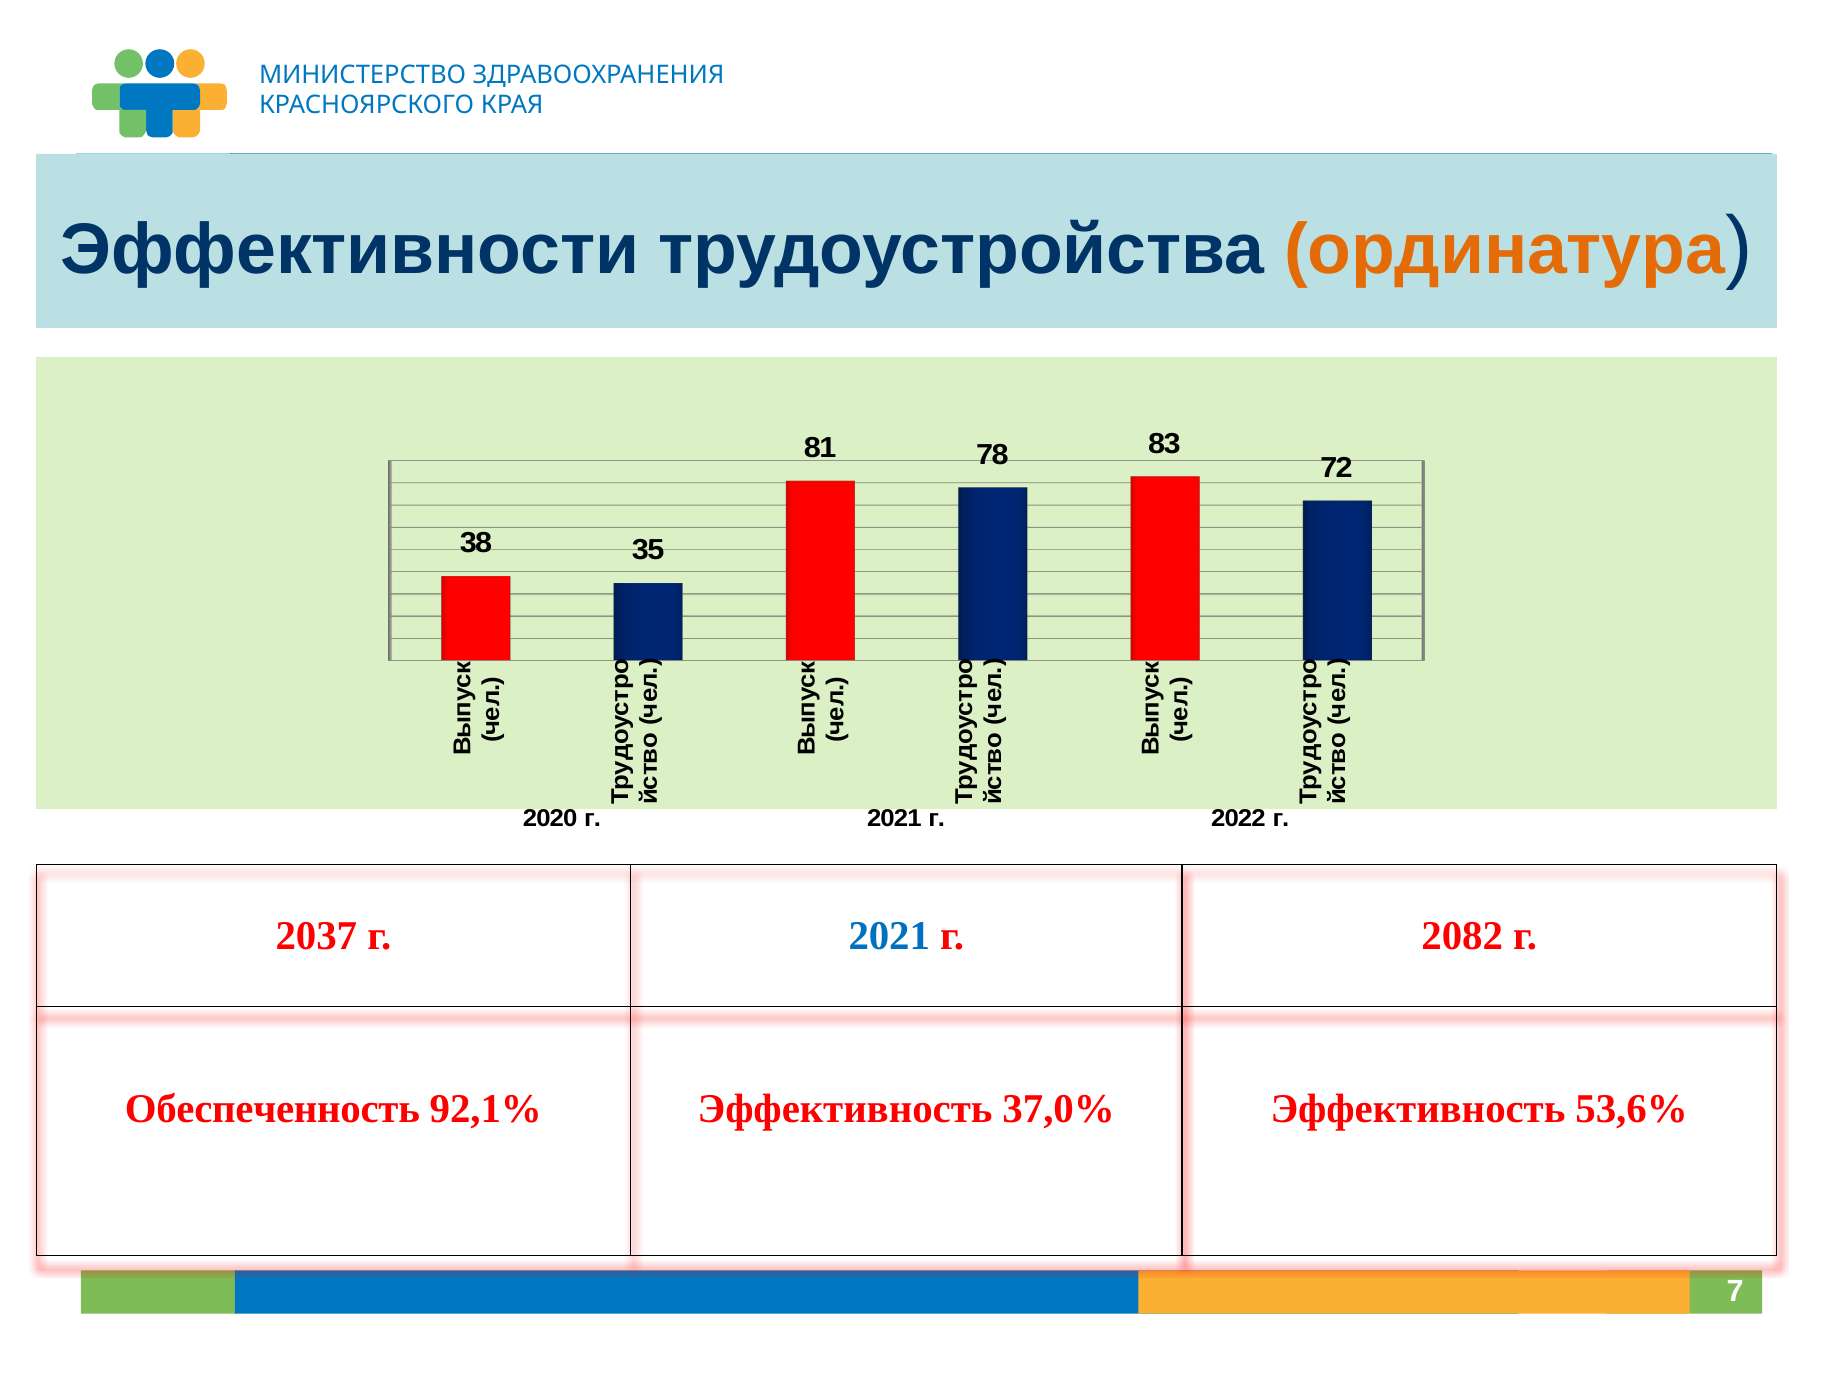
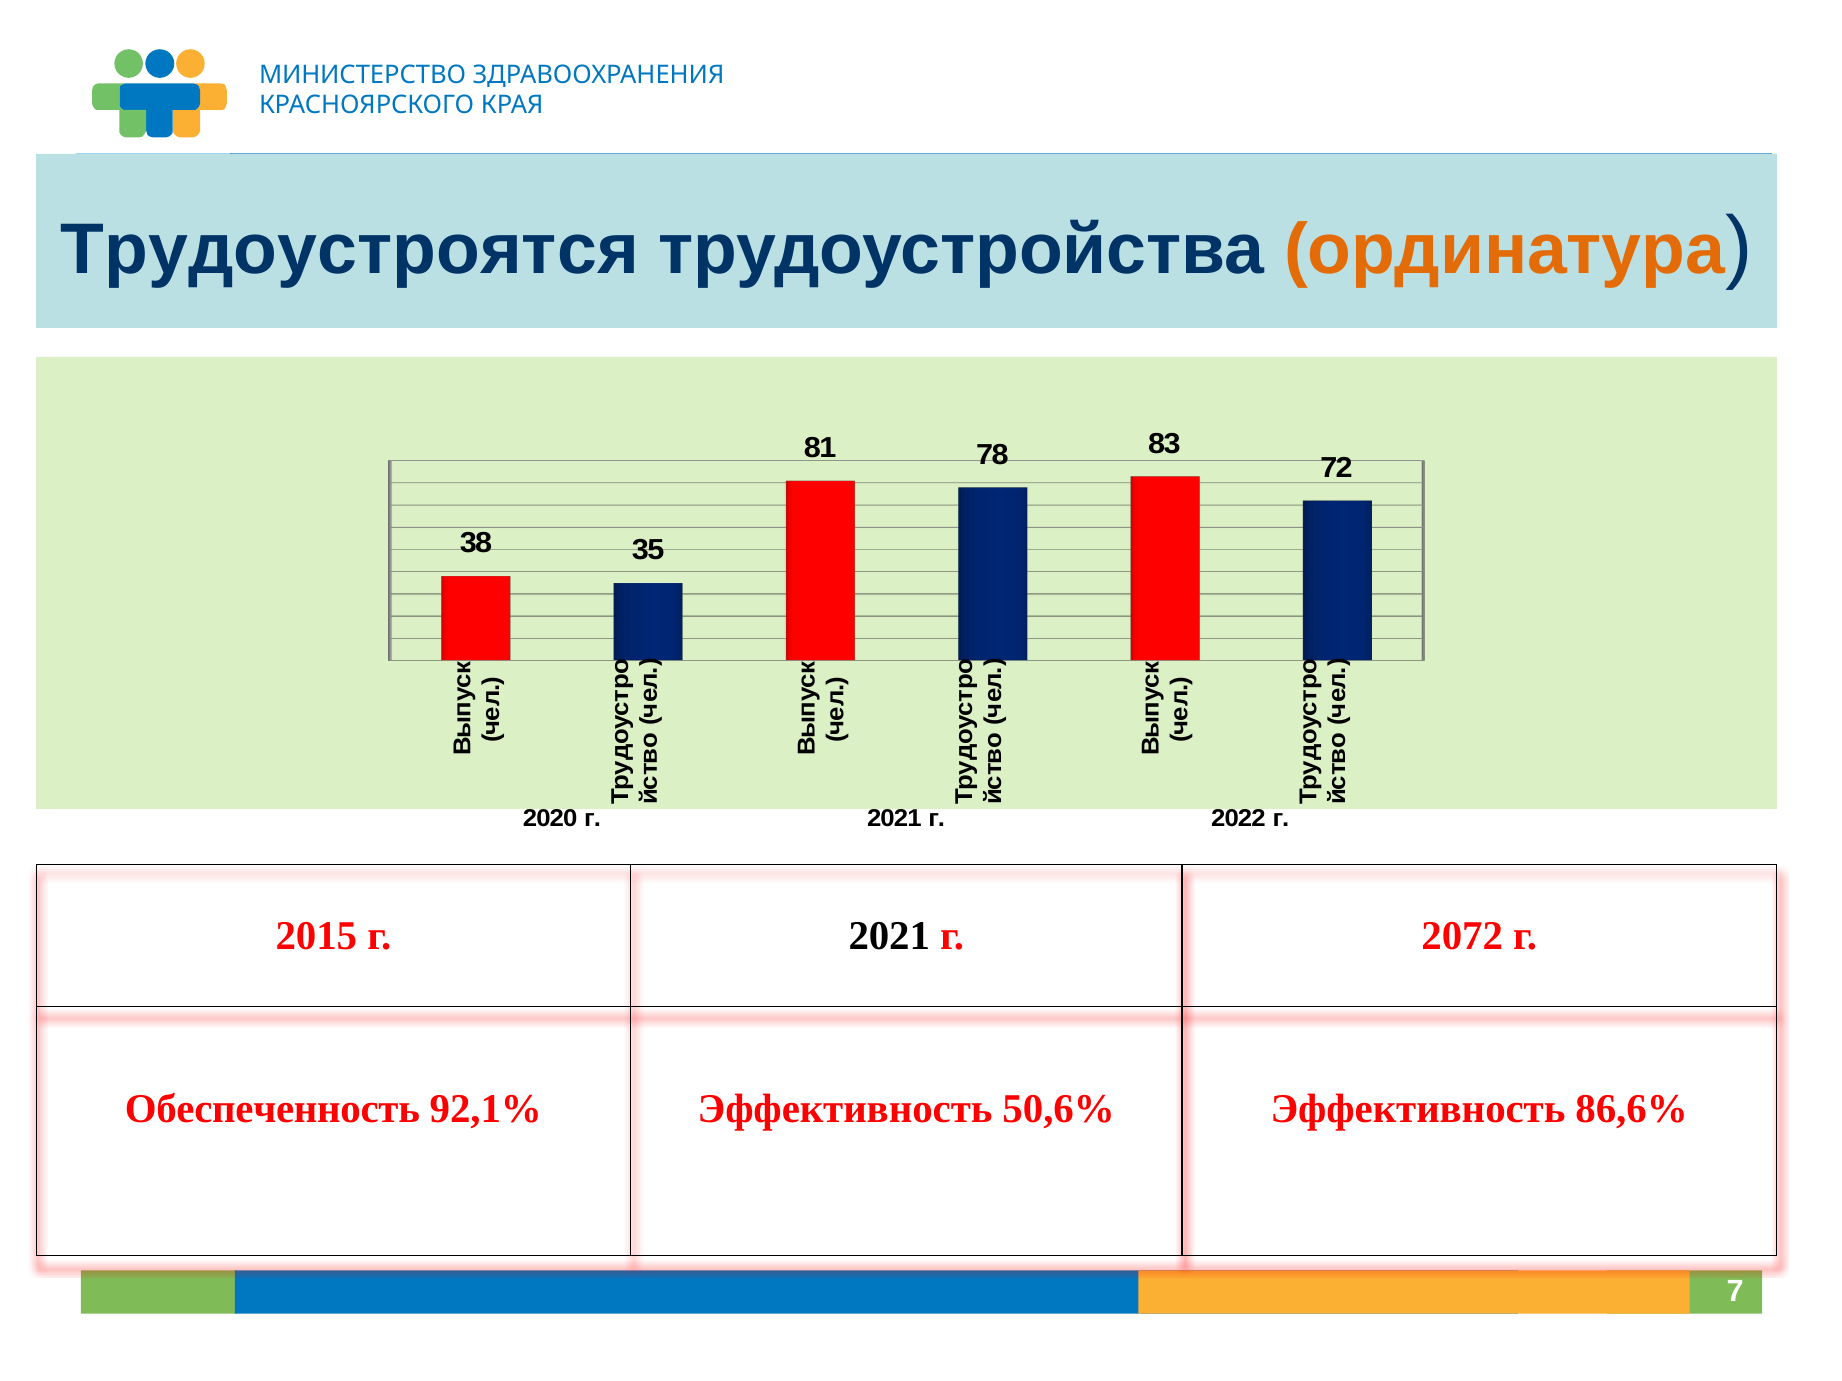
Эффективности: Эффективности -> Трудоустроятся
2037: 2037 -> 2015
2021 at (889, 936) colour: blue -> black
2082: 2082 -> 2072
37,0%: 37,0% -> 50,6%
53,6%: 53,6% -> 86,6%
